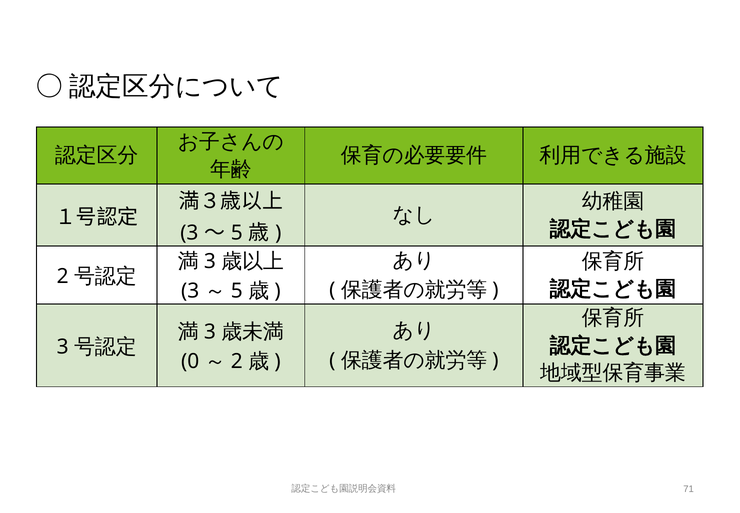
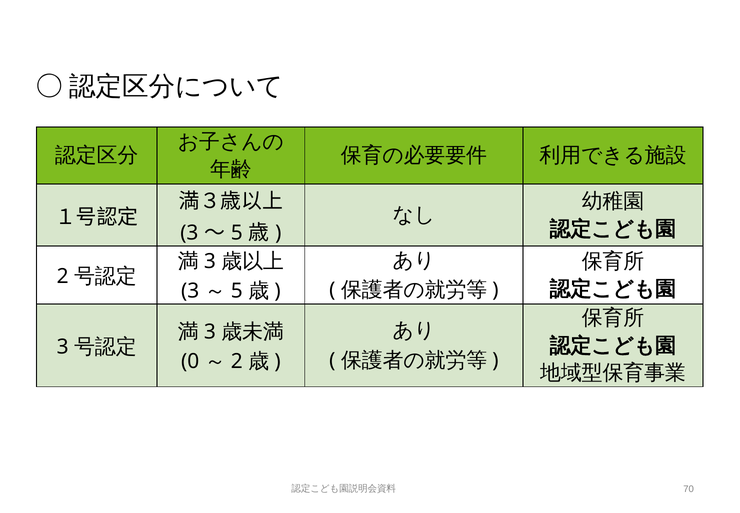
71: 71 -> 70
